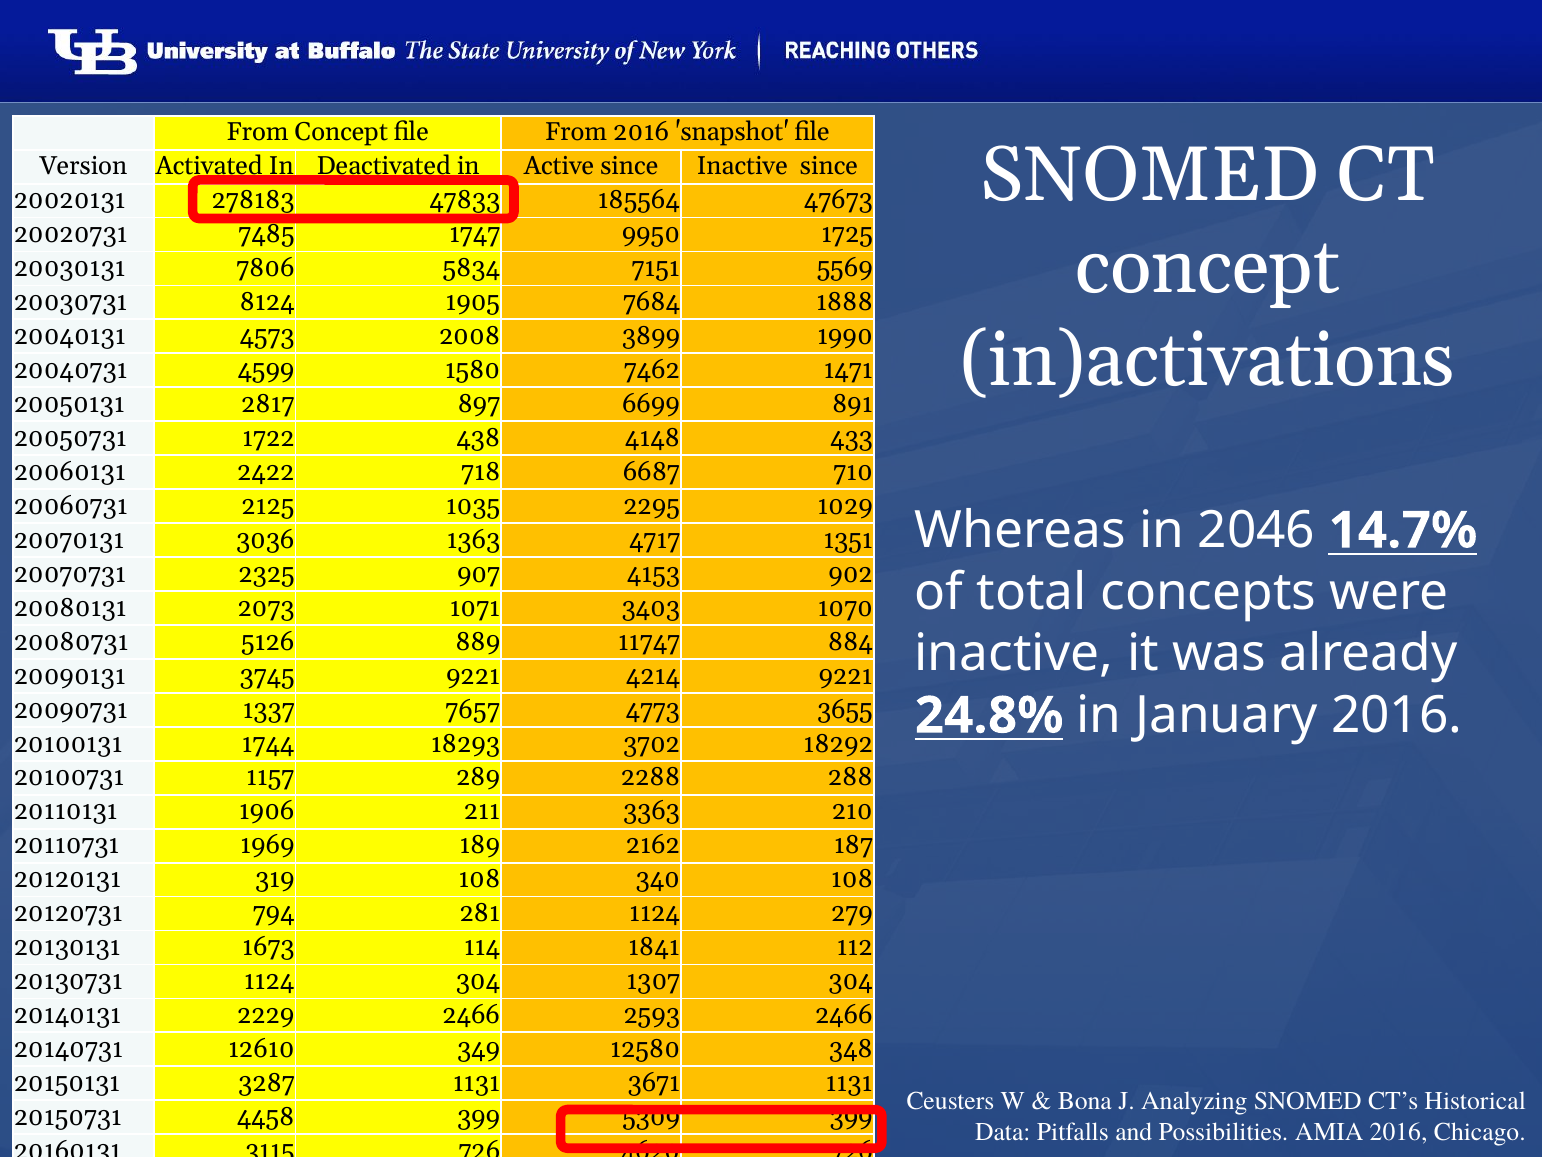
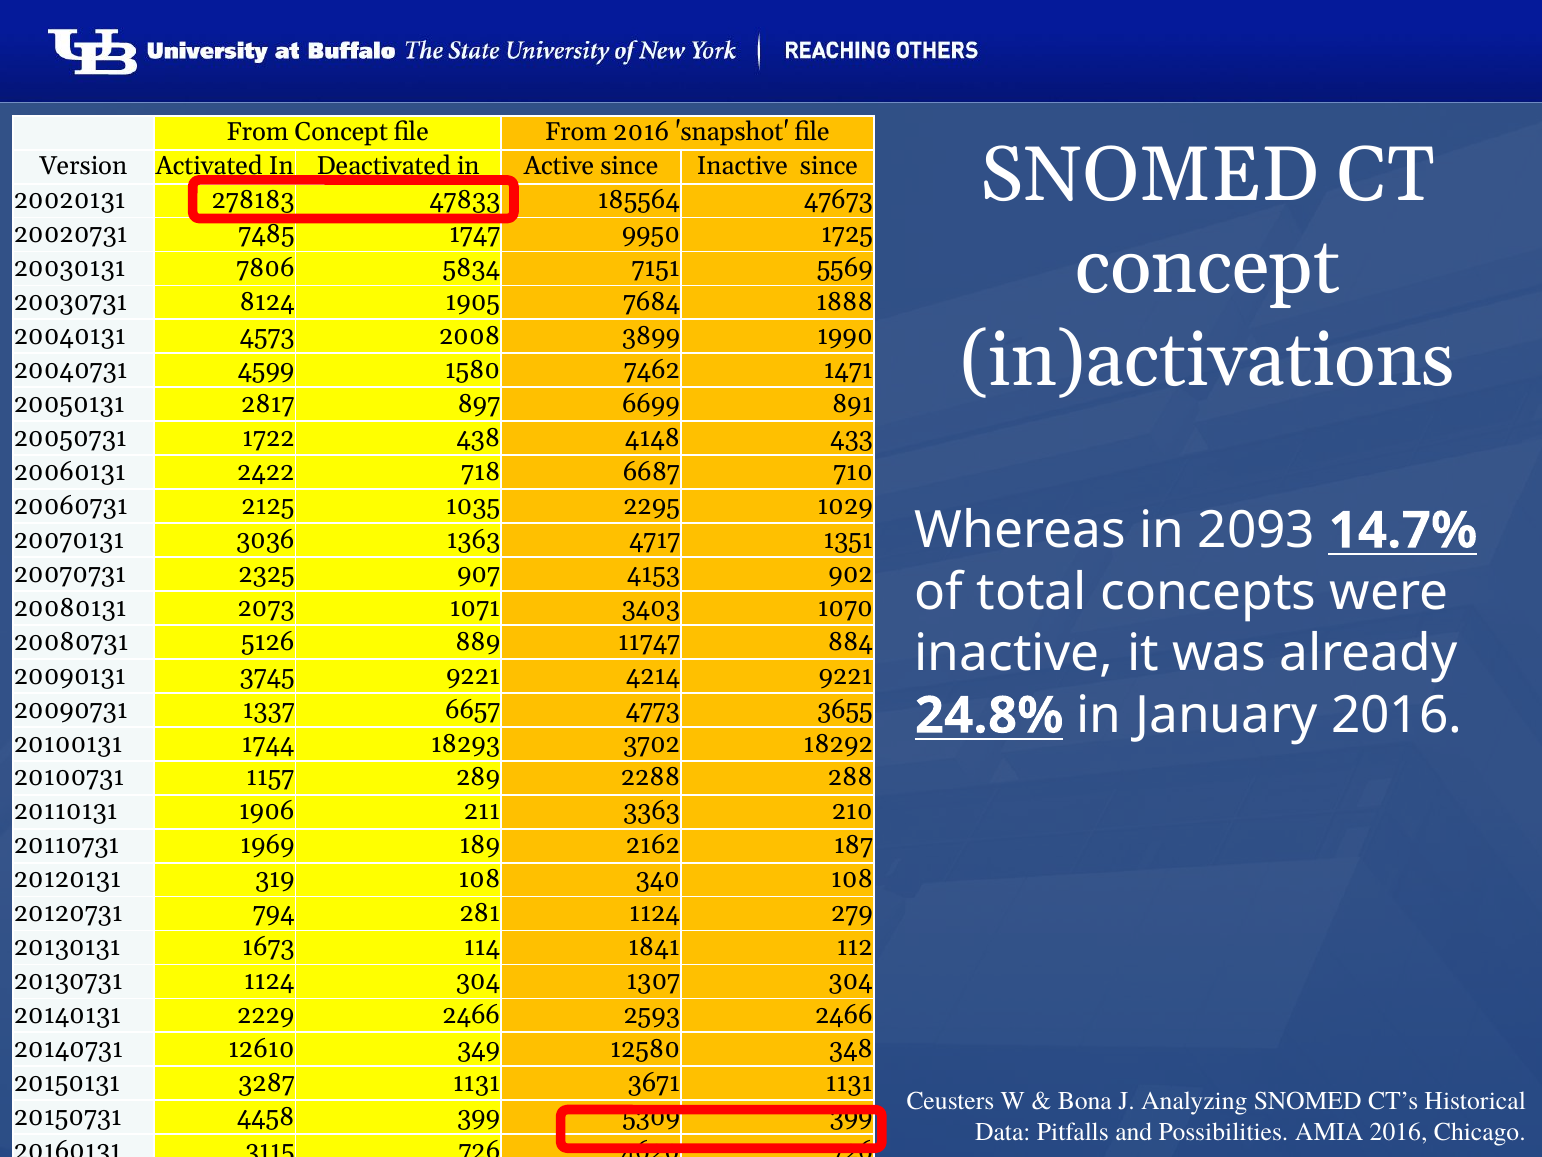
2046: 2046 -> 2093
7657: 7657 -> 6657
